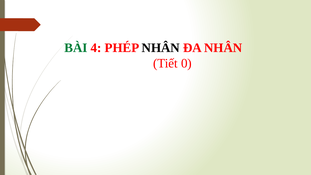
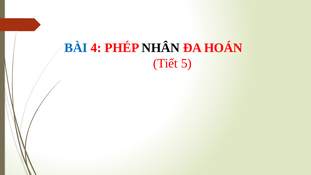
BÀI colour: green -> blue
ĐA NHÂN: NHÂN -> HOÁN
0: 0 -> 5
